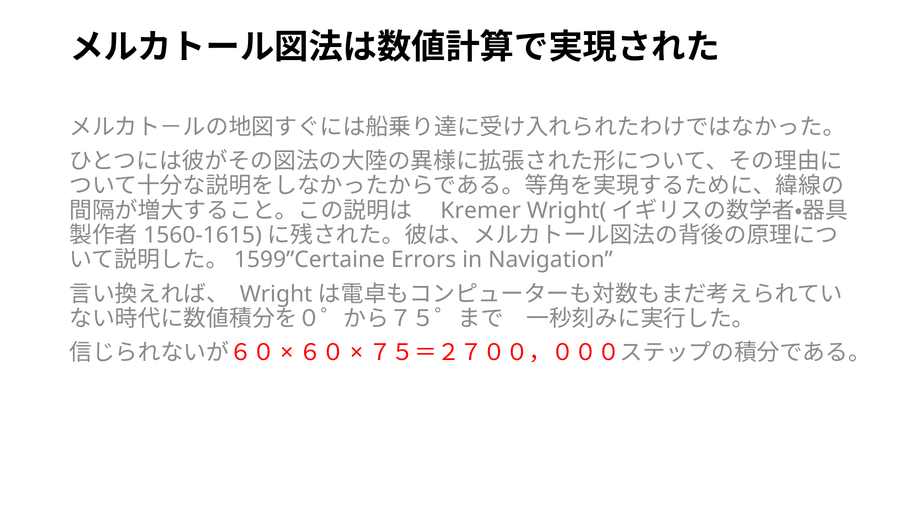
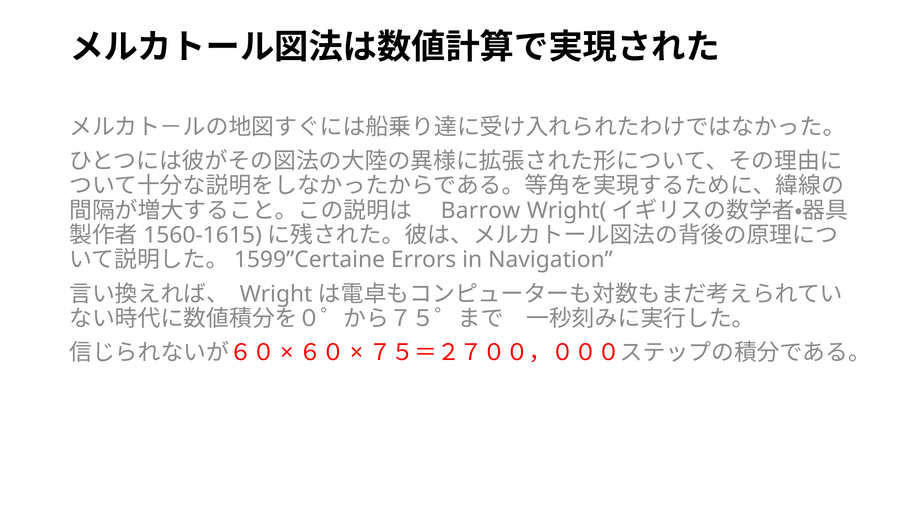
Kremer: Kremer -> Barrow
